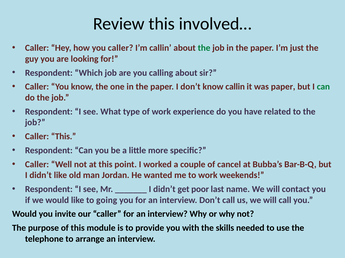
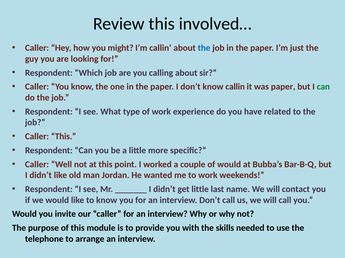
you caller: caller -> might
the at (204, 48) colour: green -> blue
of cancel: cancel -> would
get poor: poor -> little
to going: going -> know
